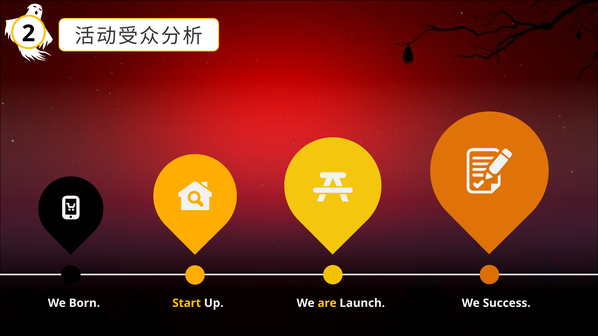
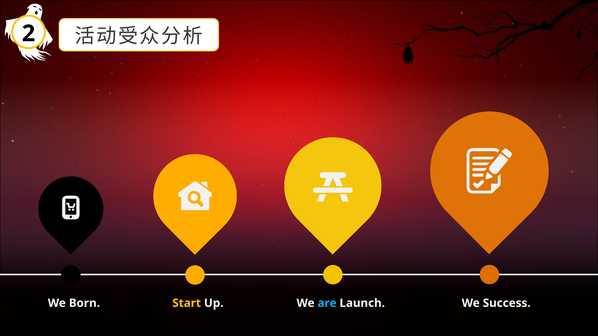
are colour: yellow -> light blue
